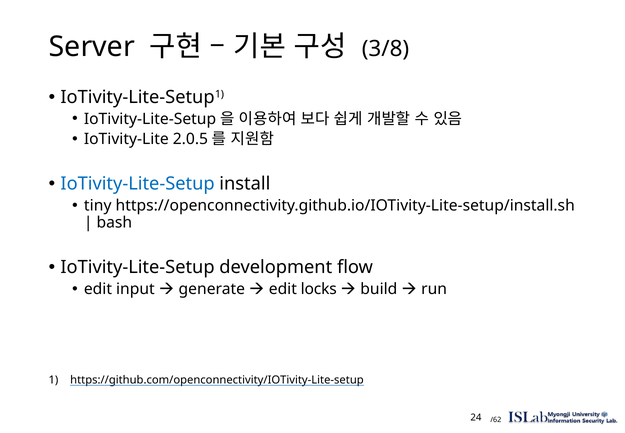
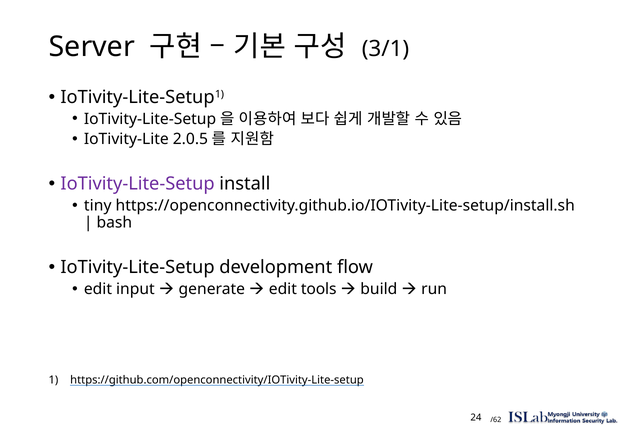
3/8: 3/8 -> 3/1
IoTivity-Lite-Setup at (138, 184) colour: blue -> purple
locks: locks -> tools
